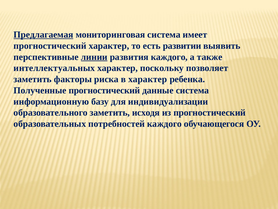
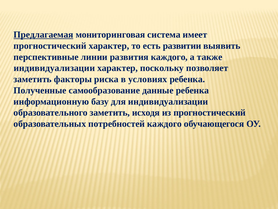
линии underline: present -> none
интеллектуальных at (54, 68): интеллектуальных -> индивидуализации
в характер: характер -> условиях
Полученные прогностический: прогностический -> самообразование
данные система: система -> ребенка
